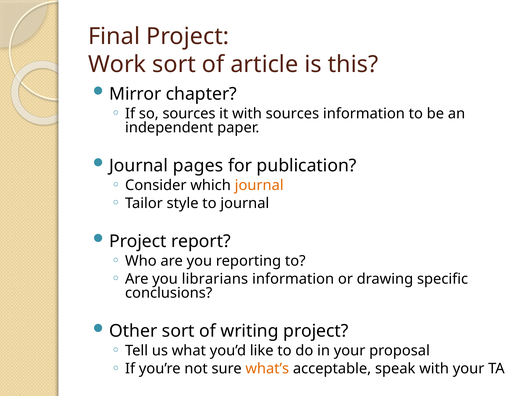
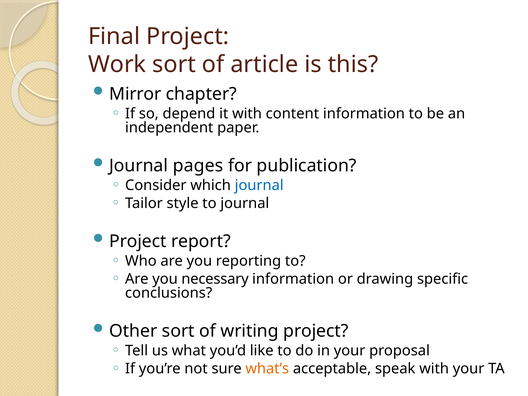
so sources: sources -> depend
with sources: sources -> content
journal at (259, 185) colour: orange -> blue
librarians: librarians -> necessary
